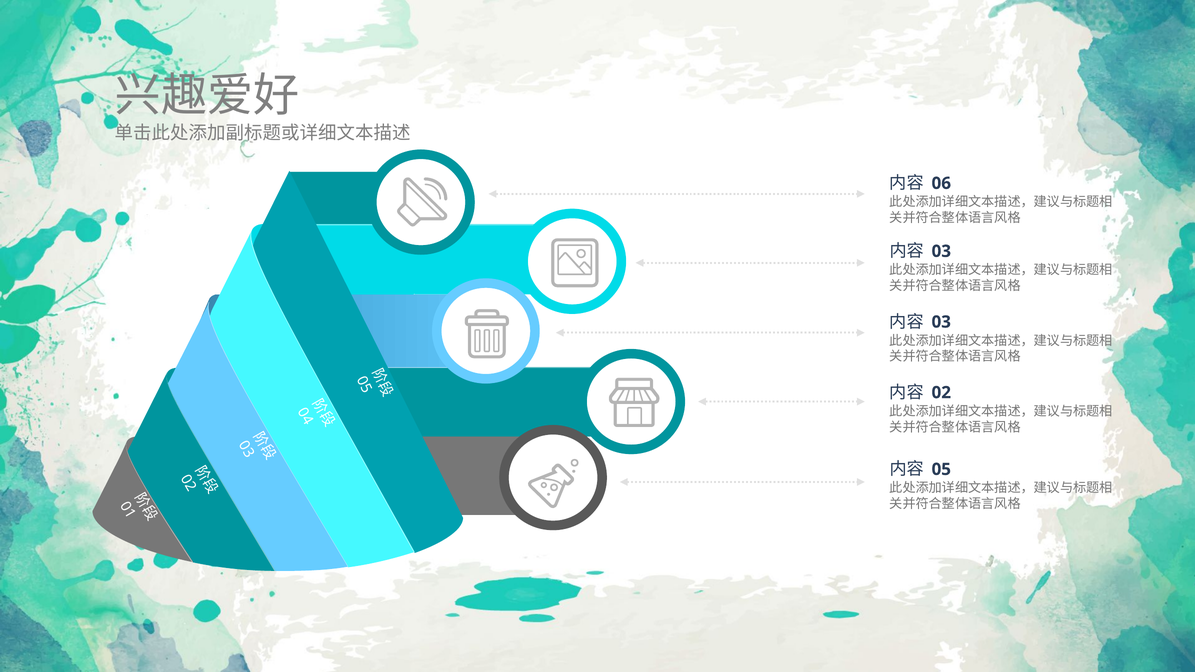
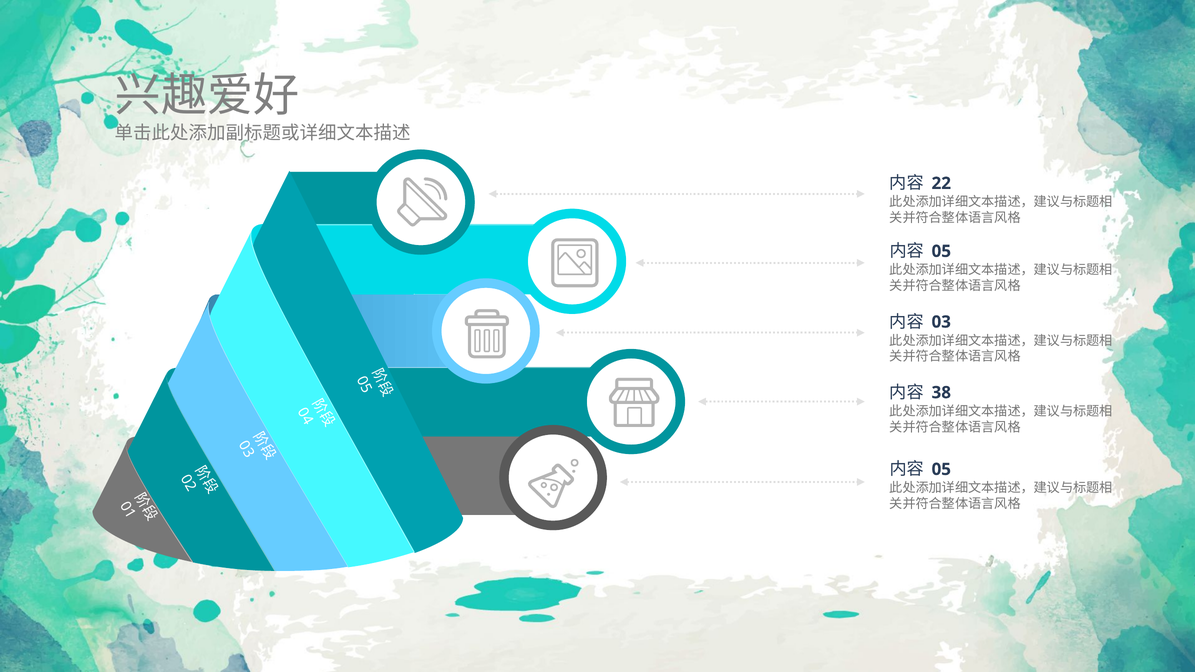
06: 06 -> 22
03 at (941, 251): 03 -> 05
02: 02 -> 38
